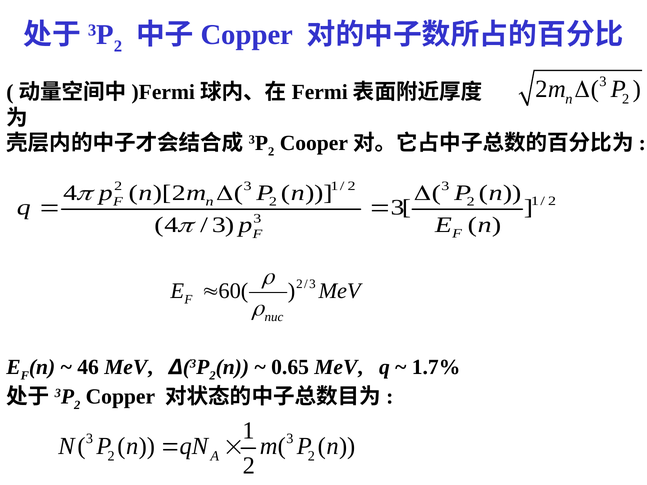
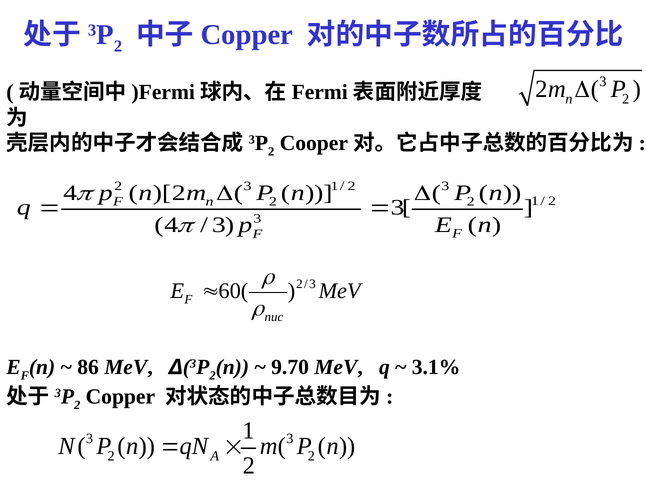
46: 46 -> 86
0.65: 0.65 -> 9.70
1.7%: 1.7% -> 3.1%
